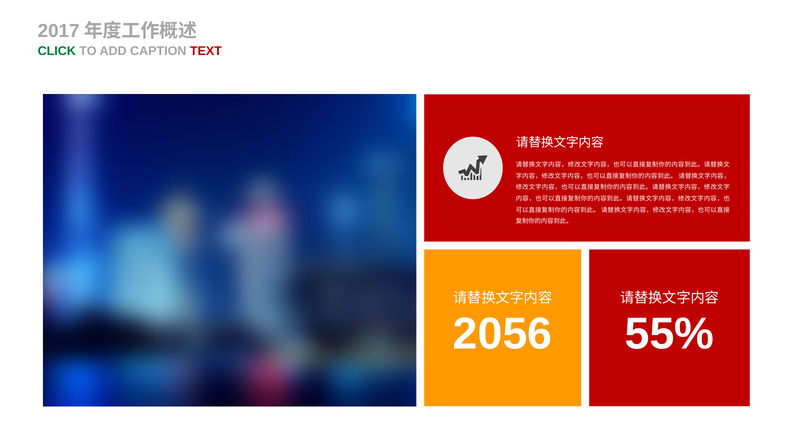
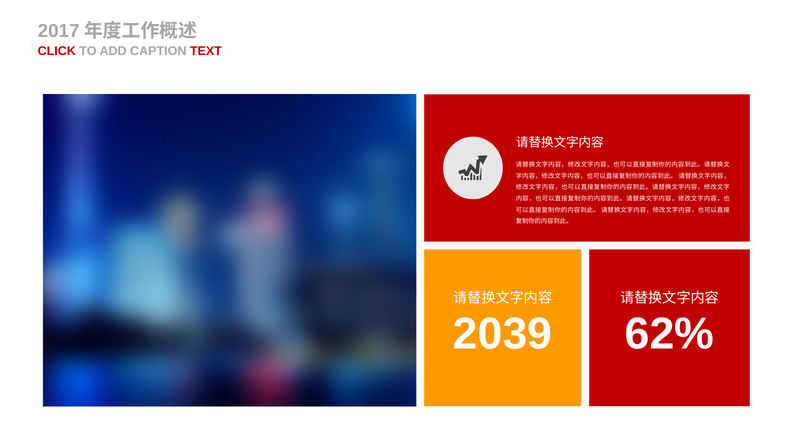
CLICK colour: green -> red
2056: 2056 -> 2039
55%: 55% -> 62%
